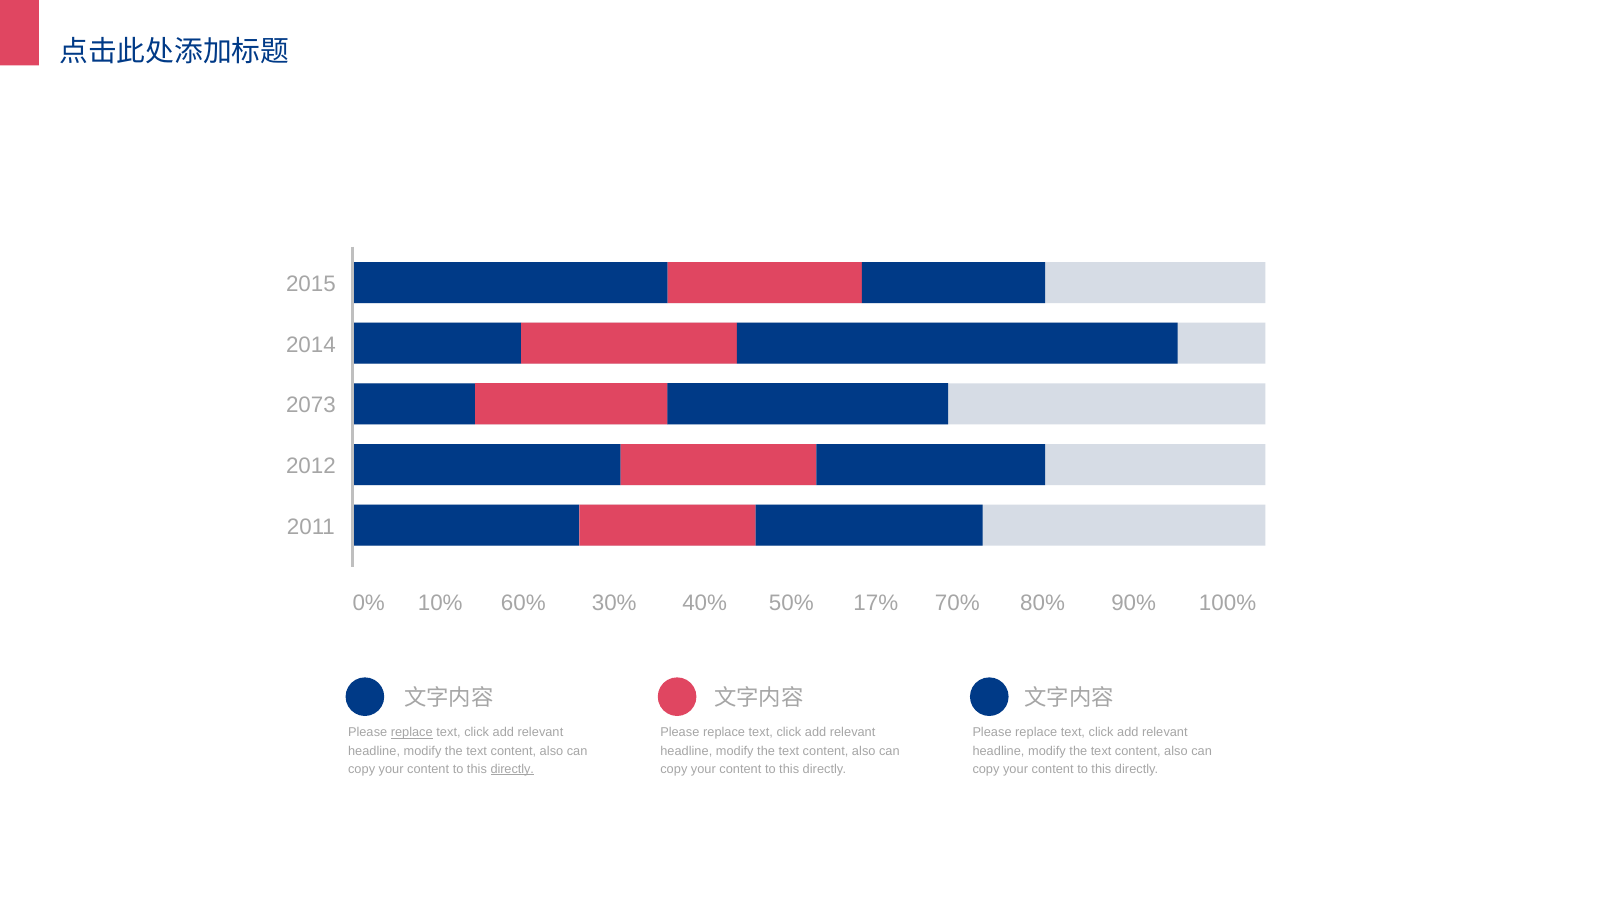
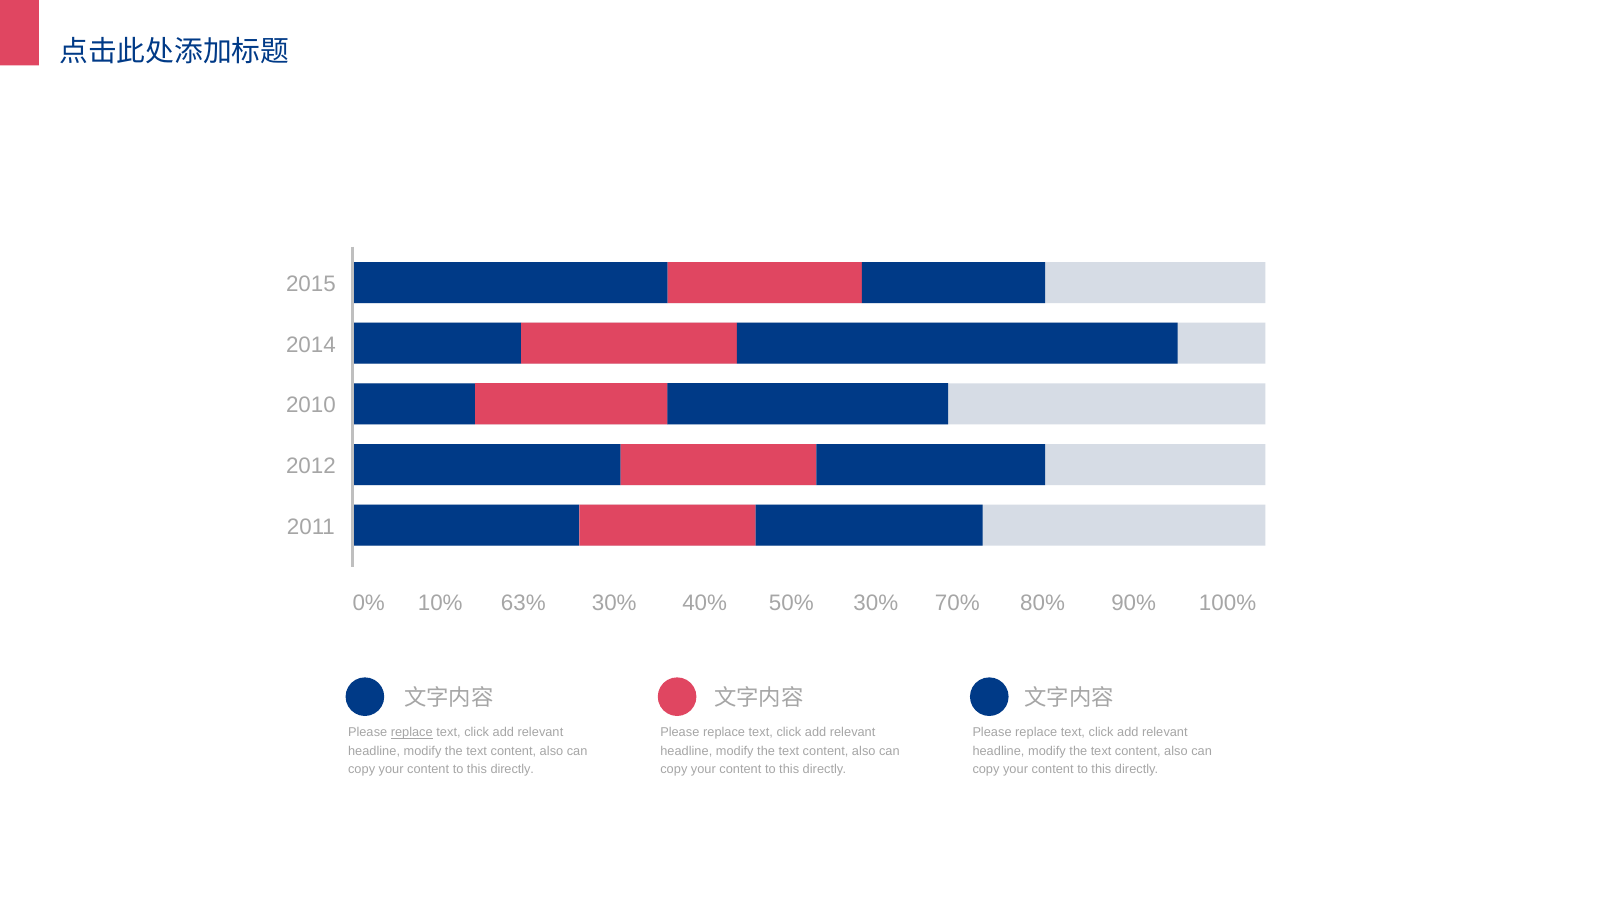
2073: 2073 -> 2010
60%: 60% -> 63%
50% 17%: 17% -> 30%
directly at (512, 769) underline: present -> none
